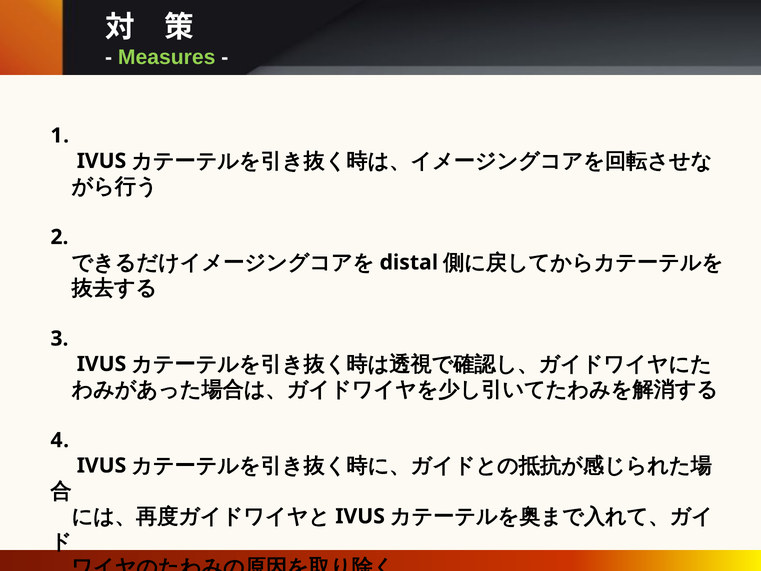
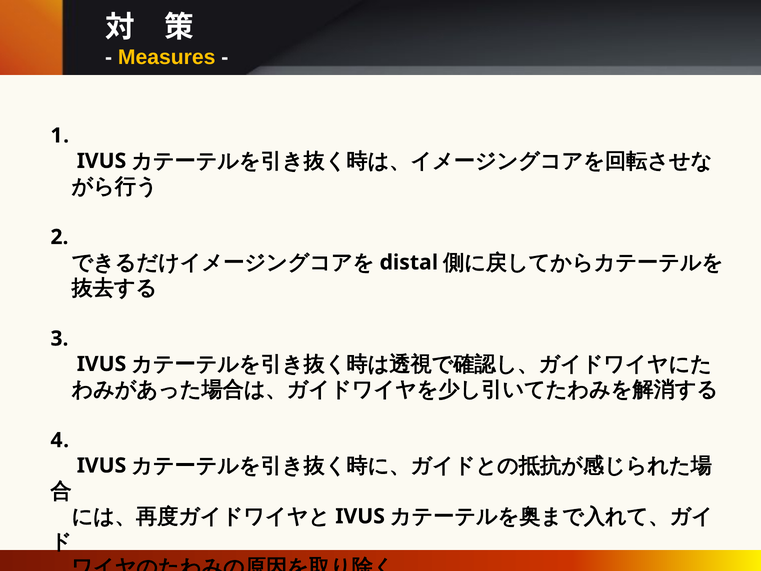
Measures colour: light green -> yellow
